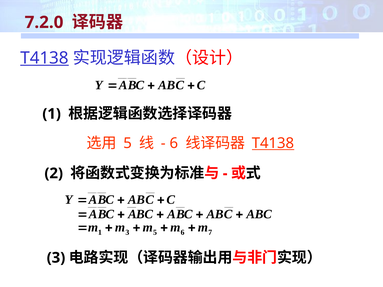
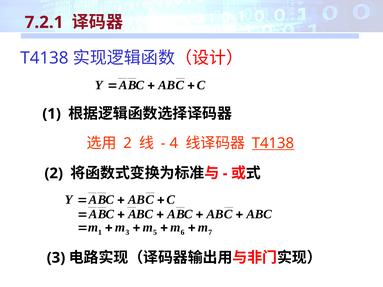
7.2.0: 7.2.0 -> 7.2.1
T4138 at (45, 58) underline: present -> none
5 at (128, 143): 5 -> 2
6 at (174, 143): 6 -> 4
